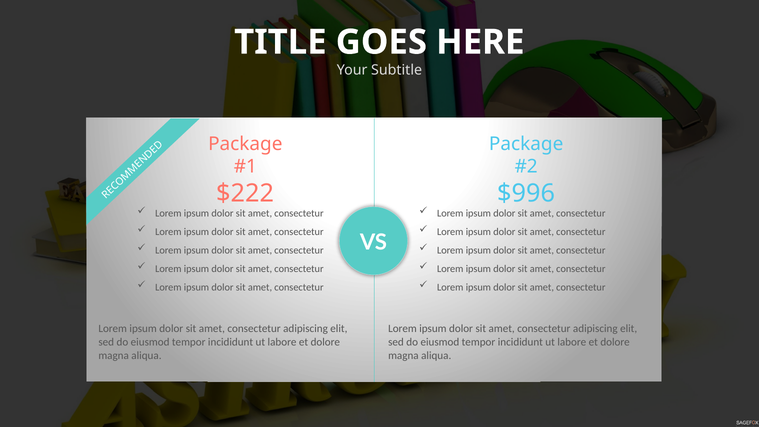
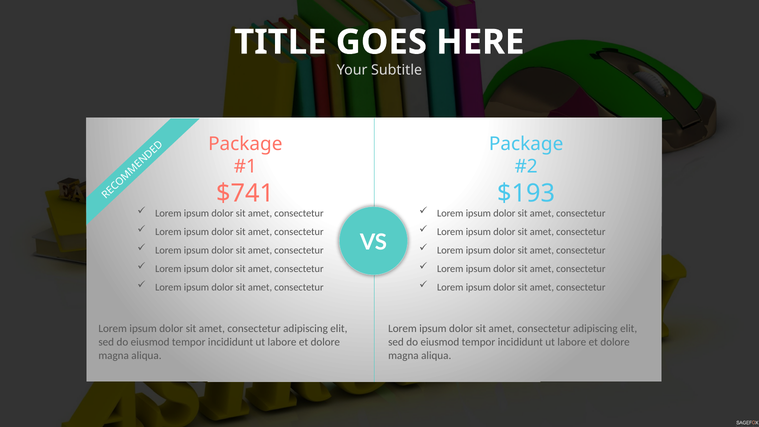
$222: $222 -> $741
$996: $996 -> $193
